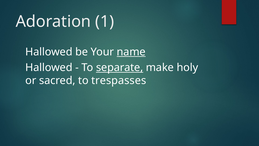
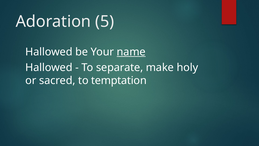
1: 1 -> 5
separate underline: present -> none
trespasses: trespasses -> temptation
